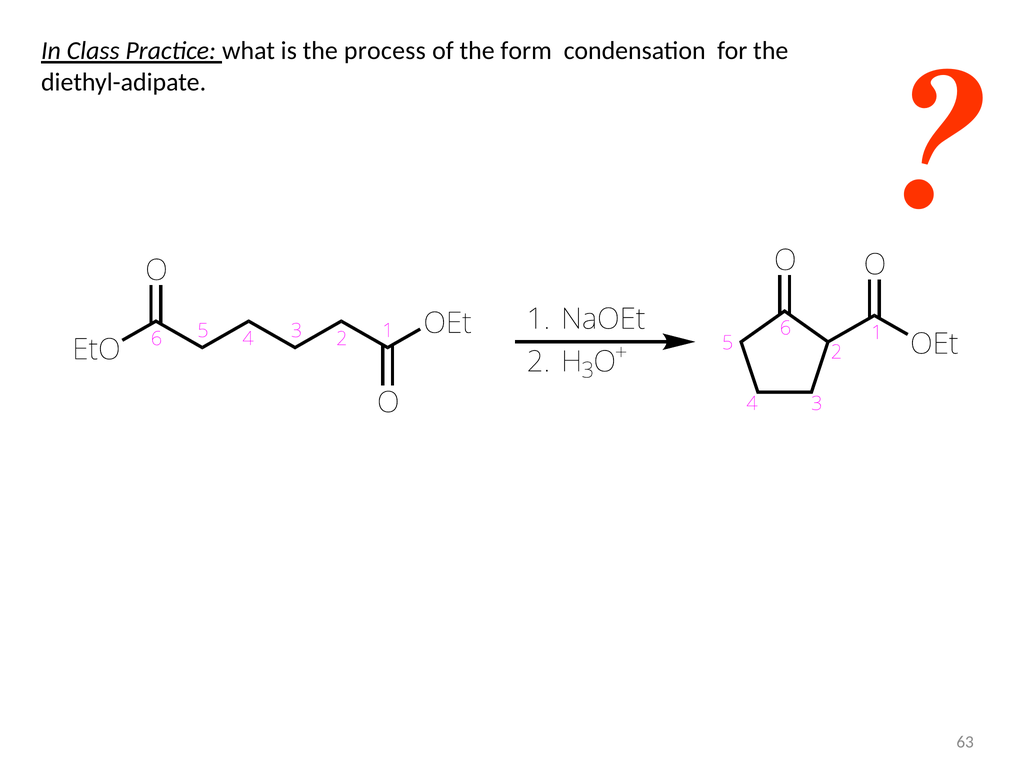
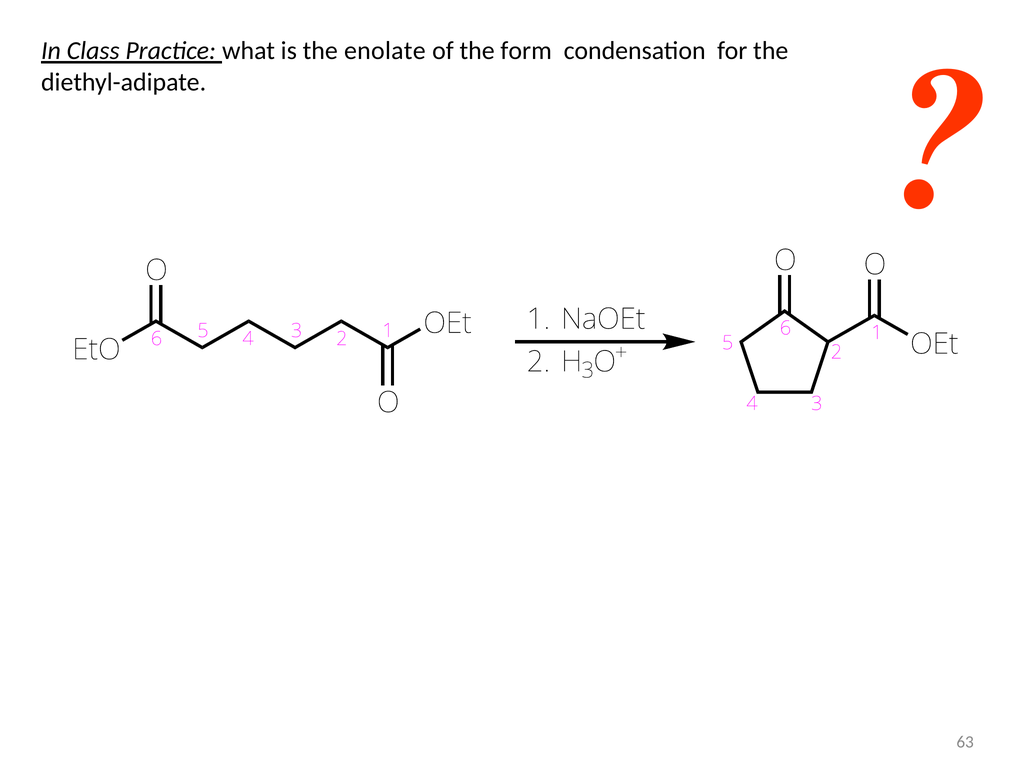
process: process -> enolate
